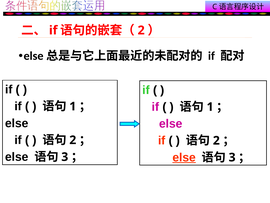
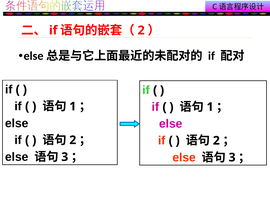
else at (184, 157) underline: present -> none
